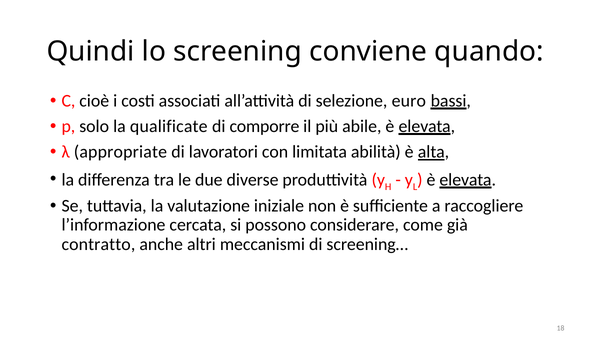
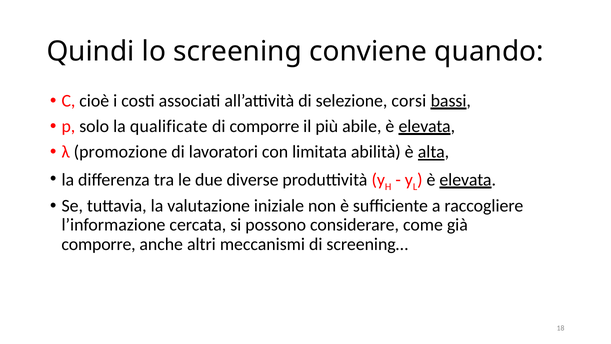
euro: euro -> corsi
appropriate: appropriate -> promozione
contratto at (98, 244): contratto -> comporre
